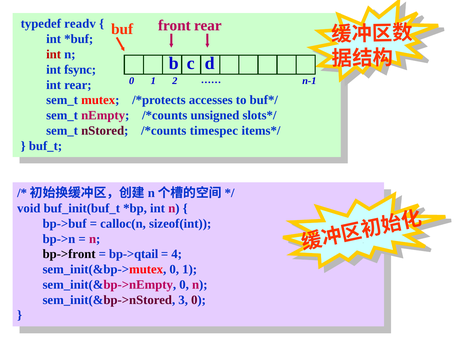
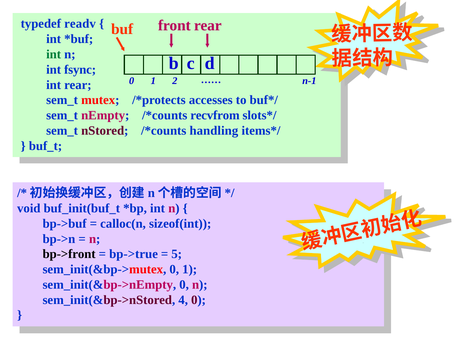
int at (54, 54) colour: red -> green
unsigned: unsigned -> recvfrom
timespec: timespec -> handling
bp->qtail: bp->qtail -> bp->true
4: 4 -> 5
3: 3 -> 4
